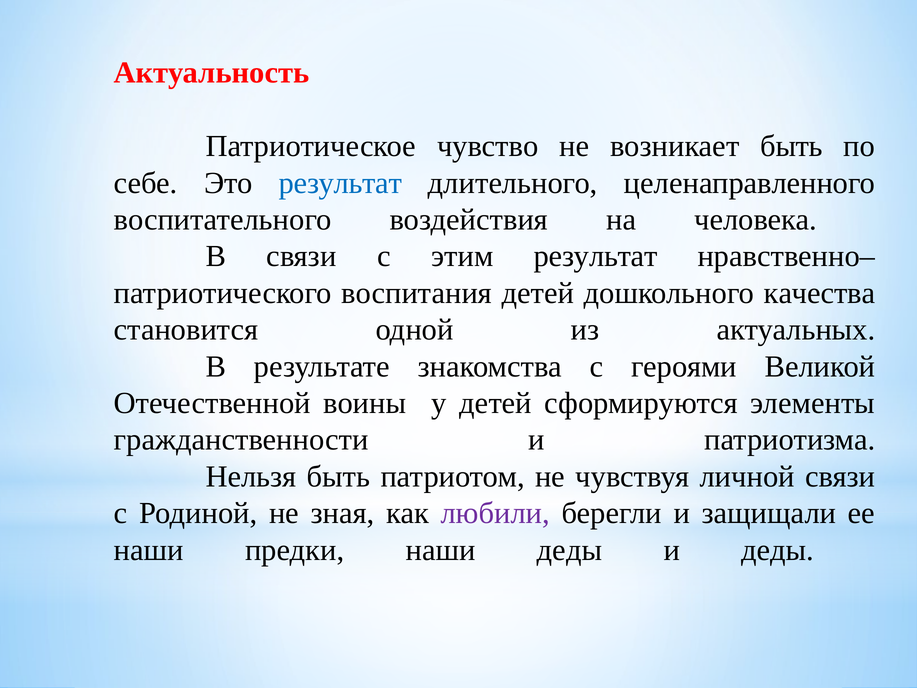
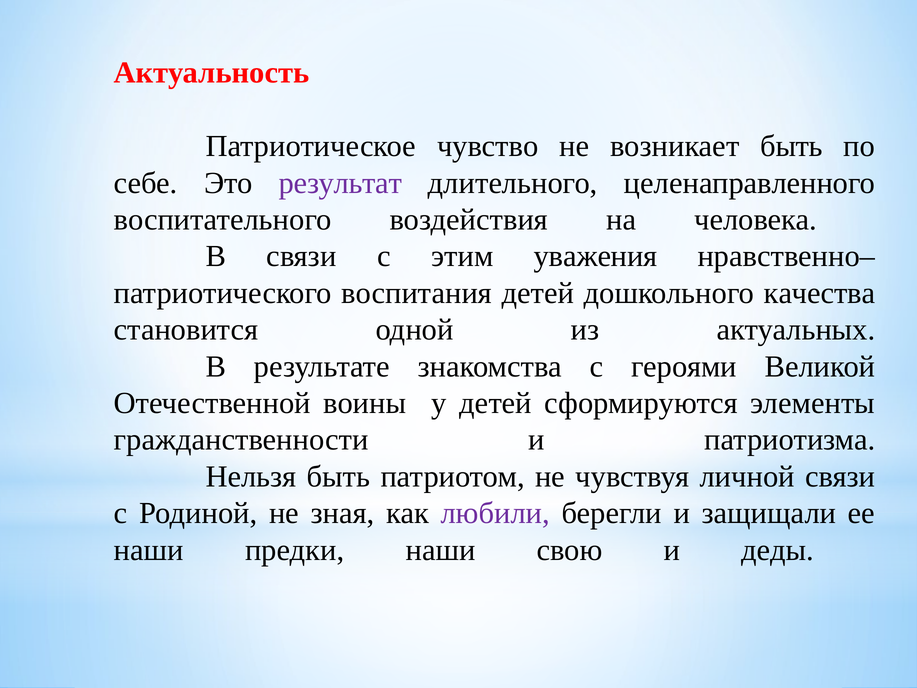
результат at (340, 183) colour: blue -> purple
этим результат: результат -> уважения
наши деды: деды -> свою
